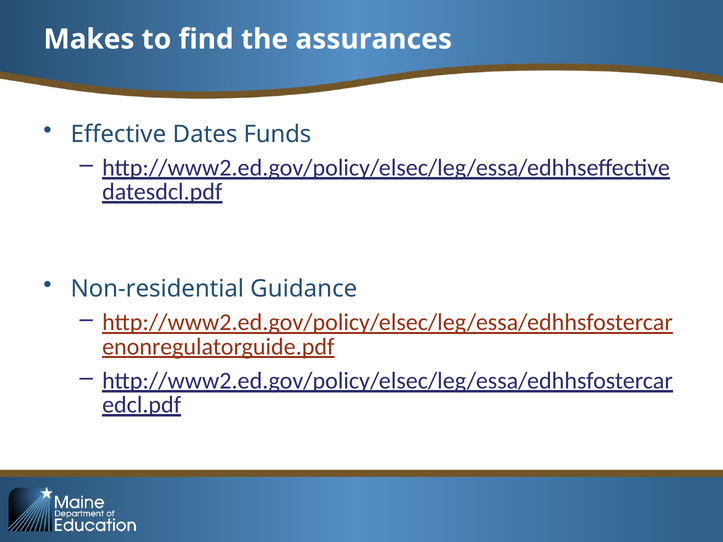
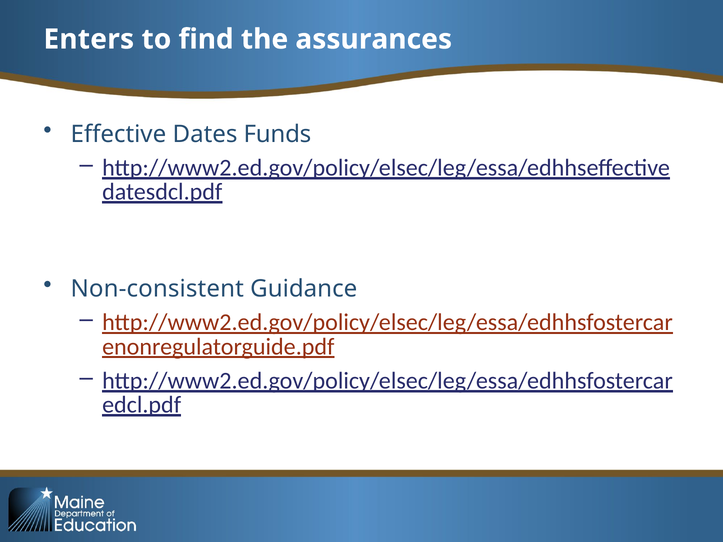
Makes: Makes -> Enters
Non-residential: Non-residential -> Non-consistent
